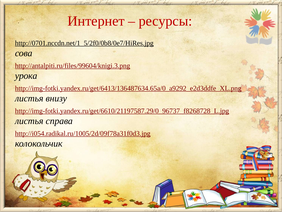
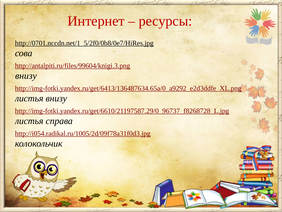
урока at (26, 76): урока -> внизу
